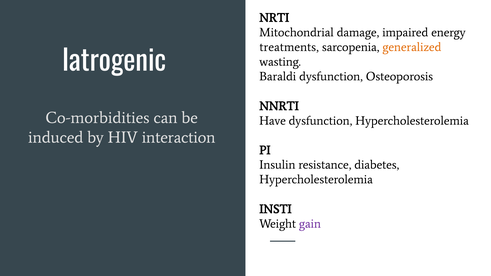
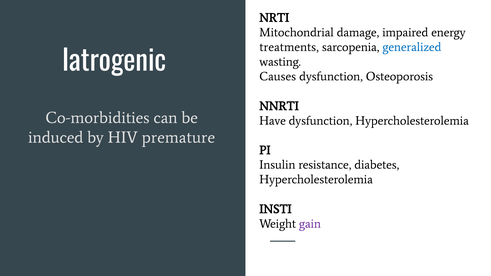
generalized colour: orange -> blue
Baraldi: Baraldi -> Causes
interaction: interaction -> premature
